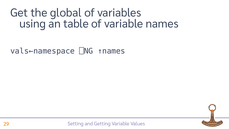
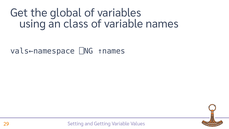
table: table -> class
